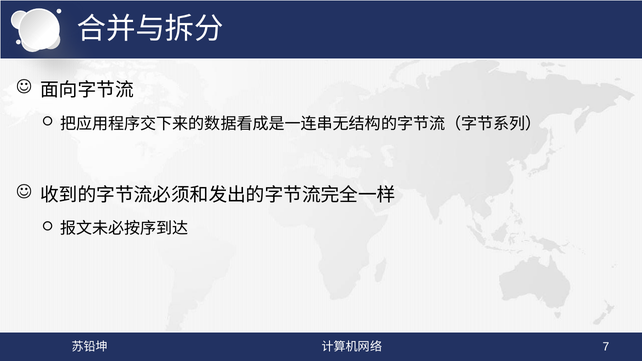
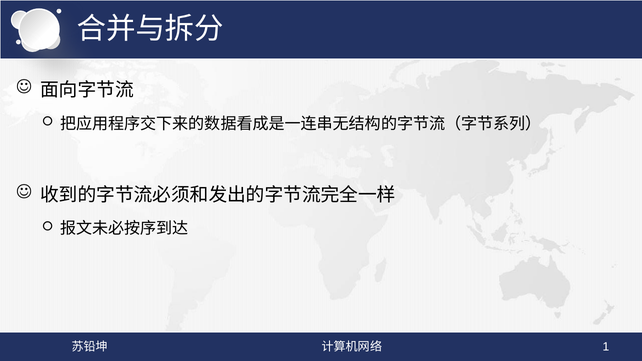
7: 7 -> 1
